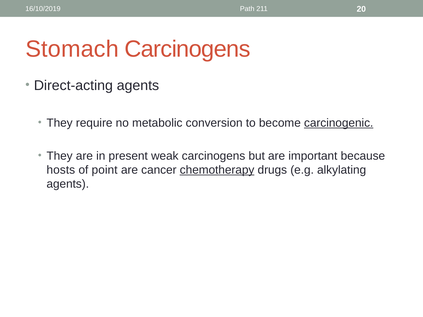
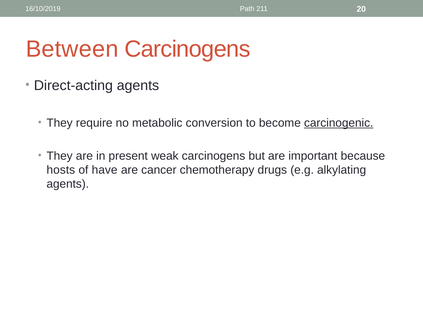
Stomach: Stomach -> Between
point: point -> have
chemotherapy underline: present -> none
